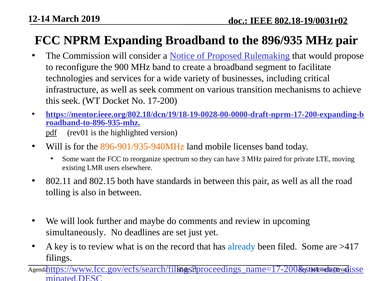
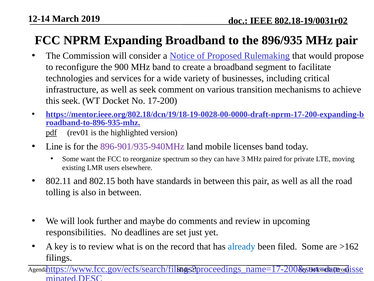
Will at (54, 146): Will -> Line
896-901/935-940MHz colour: orange -> purple
simultaneously: simultaneously -> responsibilities
>417: >417 -> >162
